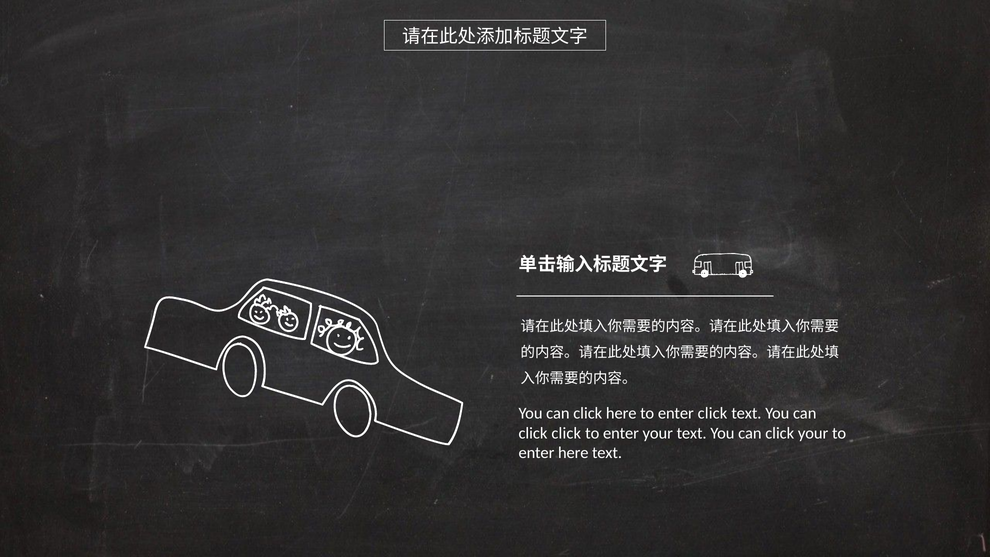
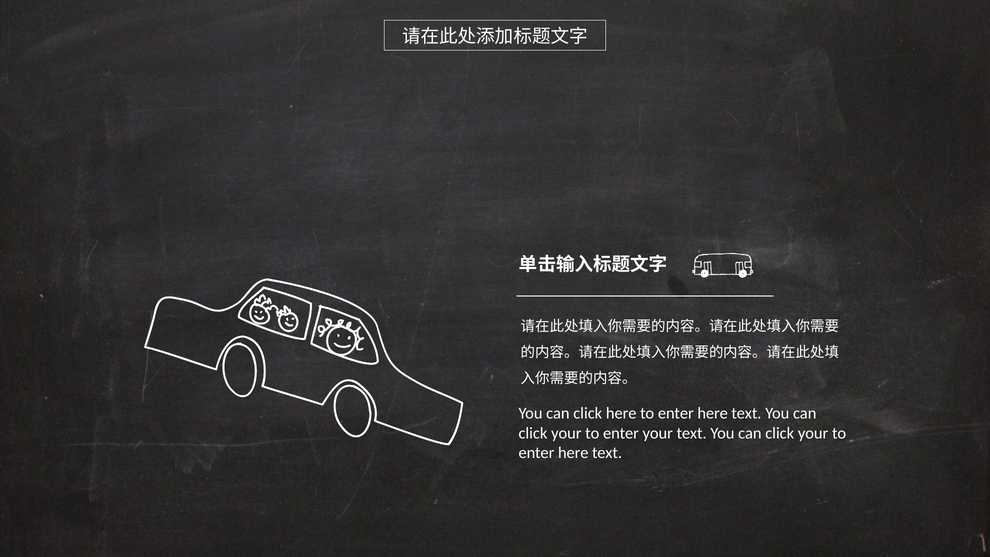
here to enter click: click -> here
click at (566, 433): click -> your
